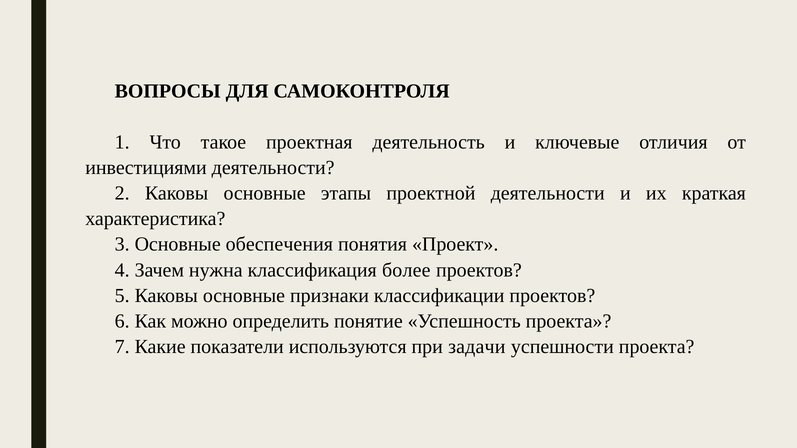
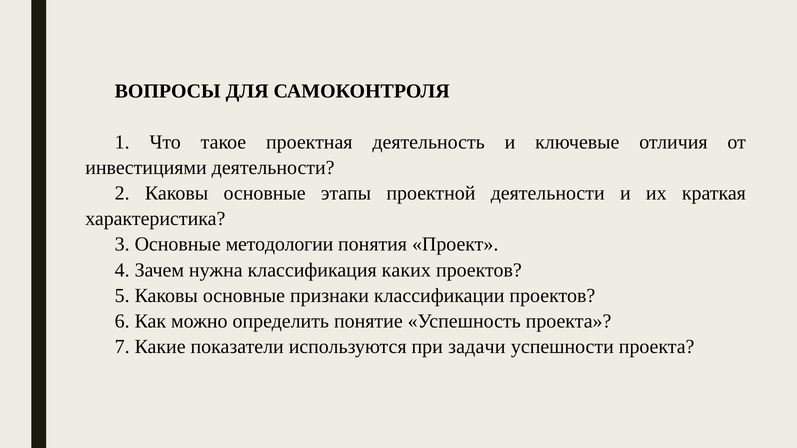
обеспечения: обеспечения -> методологии
более: более -> каких
